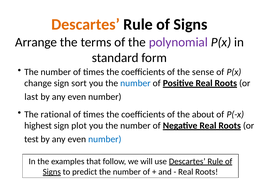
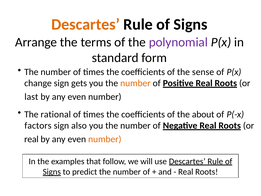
sort: sort -> gets
number at (135, 83) colour: blue -> orange
highest: highest -> factors
plot: plot -> also
test at (31, 139): test -> real
number at (105, 139) colour: blue -> orange
